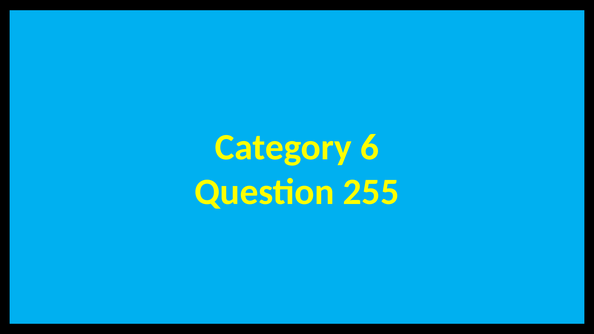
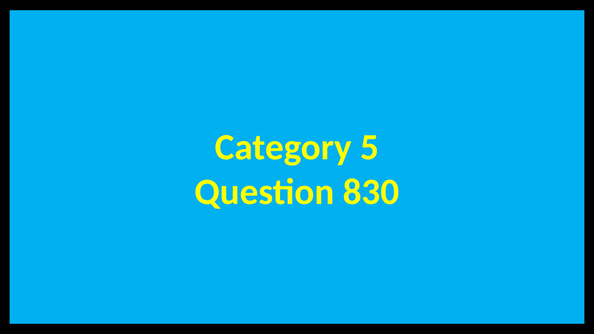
6: 6 -> 5
255: 255 -> 830
